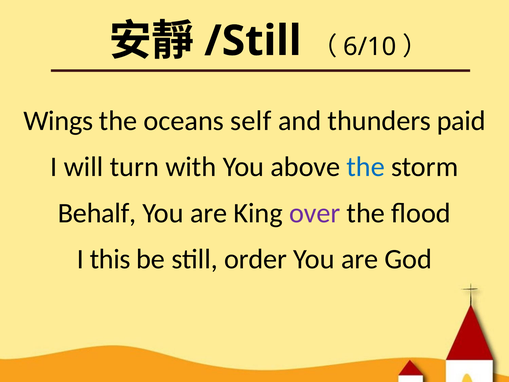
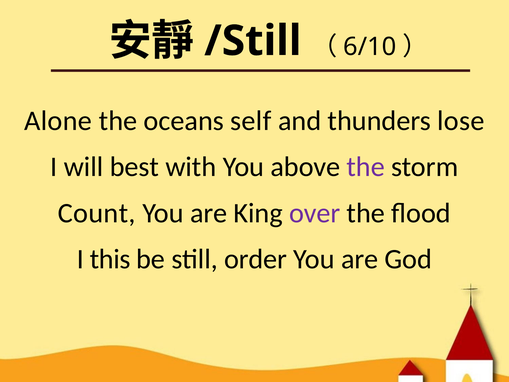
Wings: Wings -> Alone
paid: paid -> lose
turn: turn -> best
the at (366, 167) colour: blue -> purple
Behalf: Behalf -> Count
